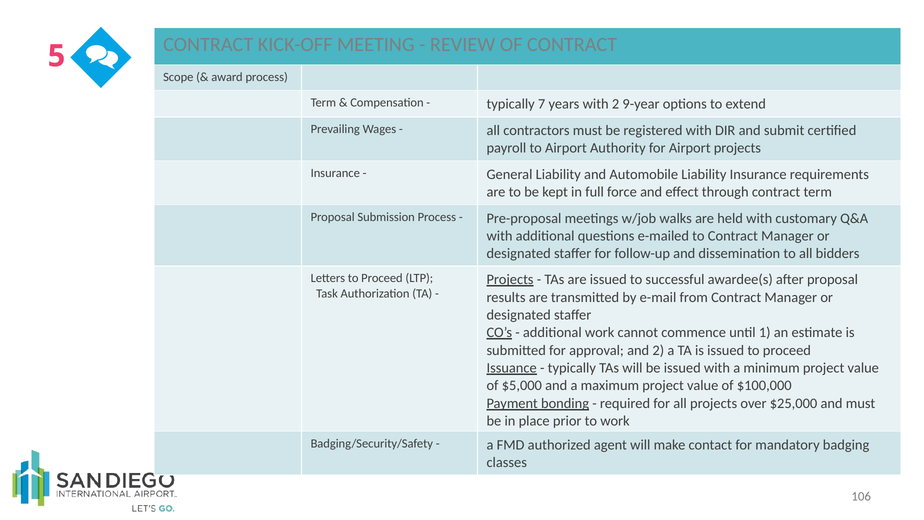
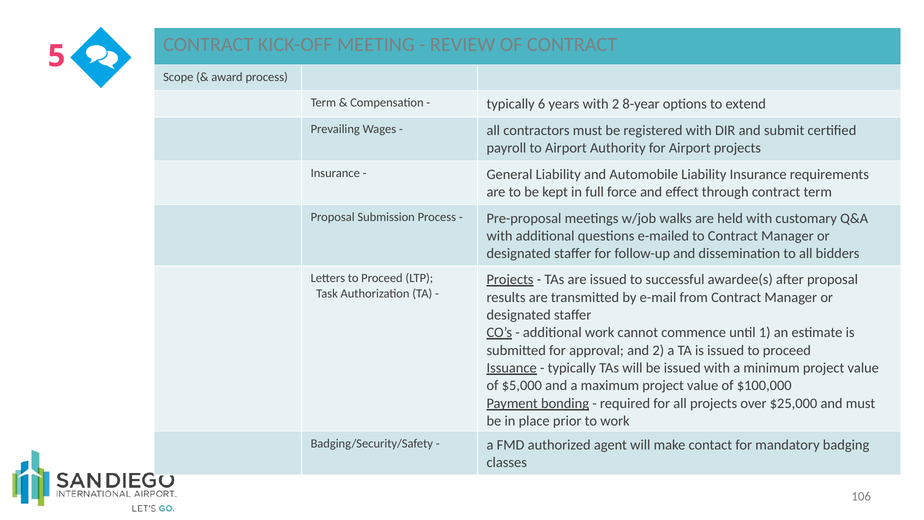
7: 7 -> 6
9-year: 9-year -> 8-year
